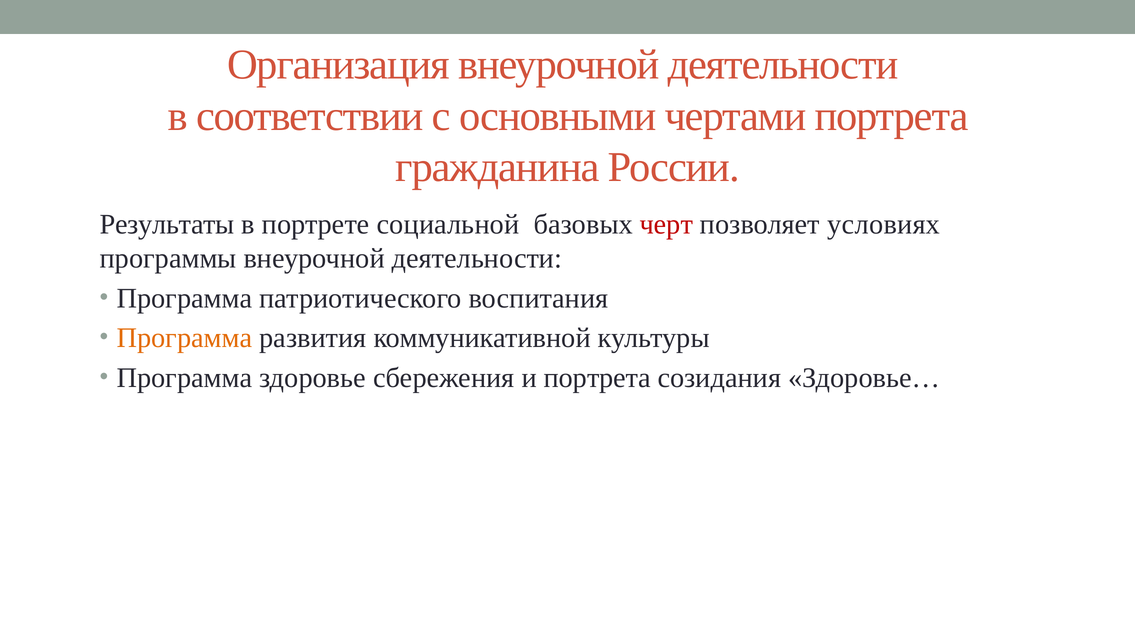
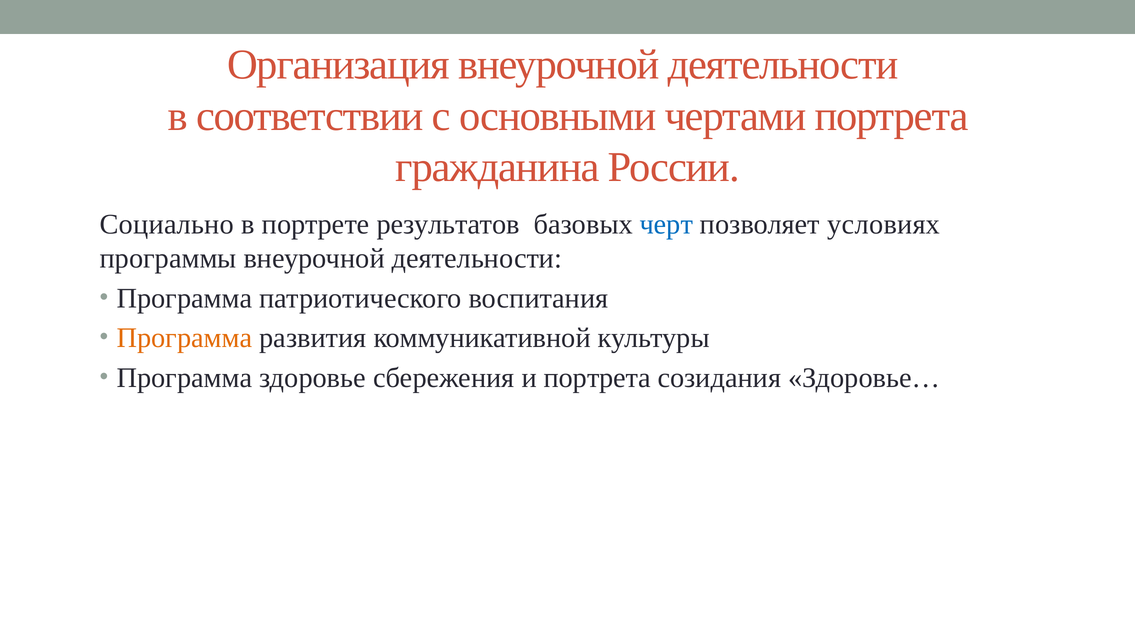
Результаты: Результаты -> Социально
социальной: социальной -> результатов
черт colour: red -> blue
